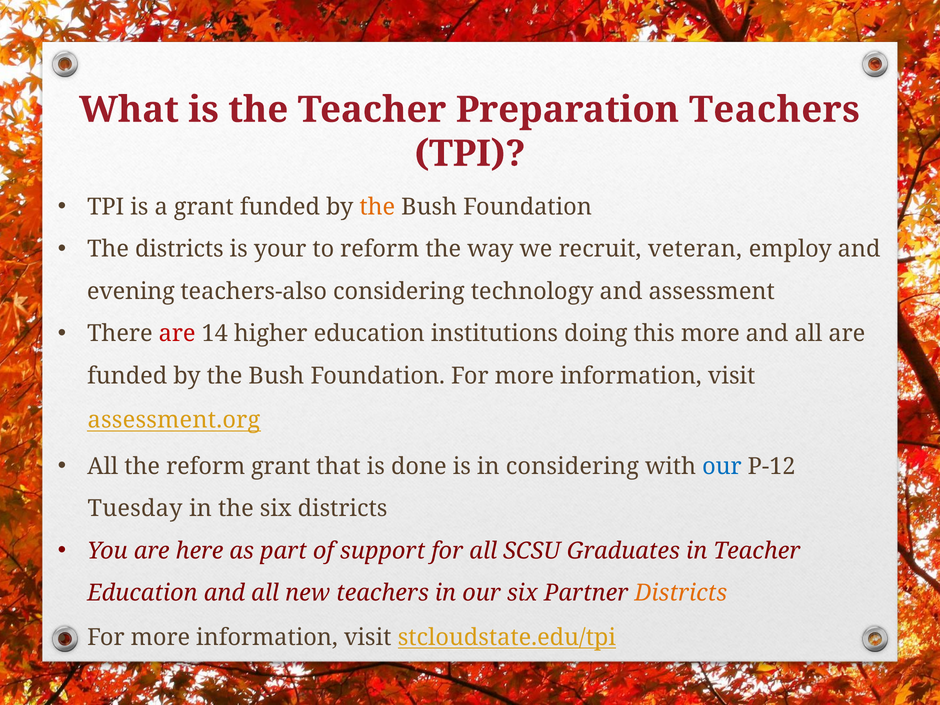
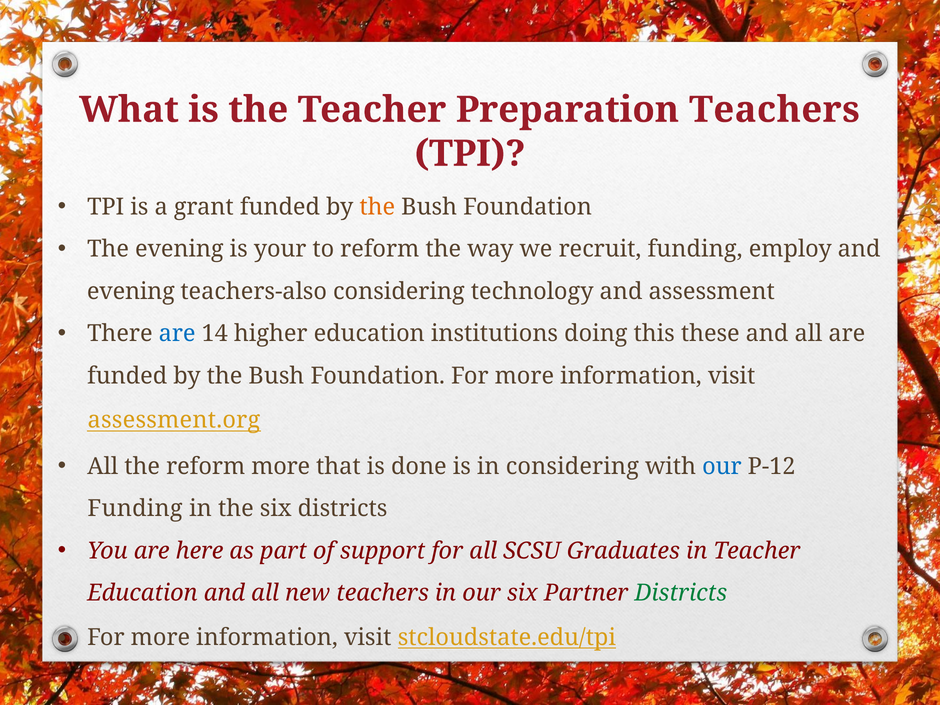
The districts: districts -> evening
recruit veteran: veteran -> funding
are at (177, 334) colour: red -> blue
this more: more -> these
reform grant: grant -> more
Tuesday at (135, 509): Tuesday -> Funding
Districts at (681, 593) colour: orange -> green
